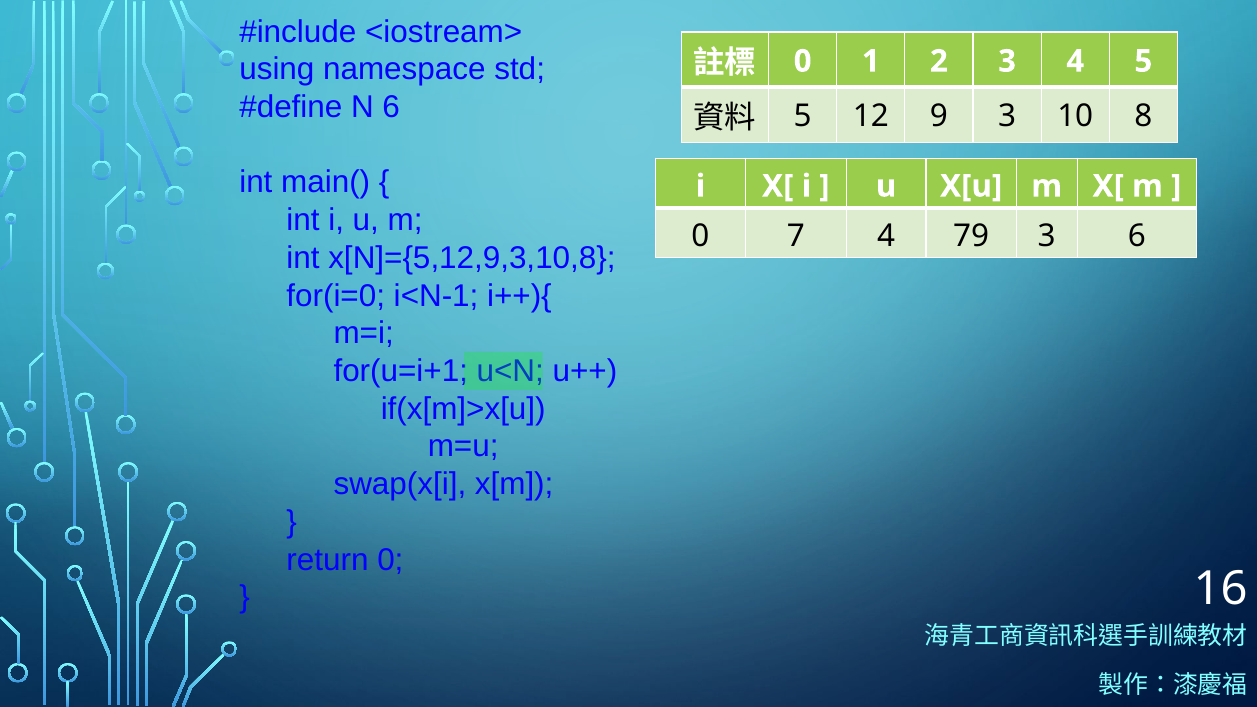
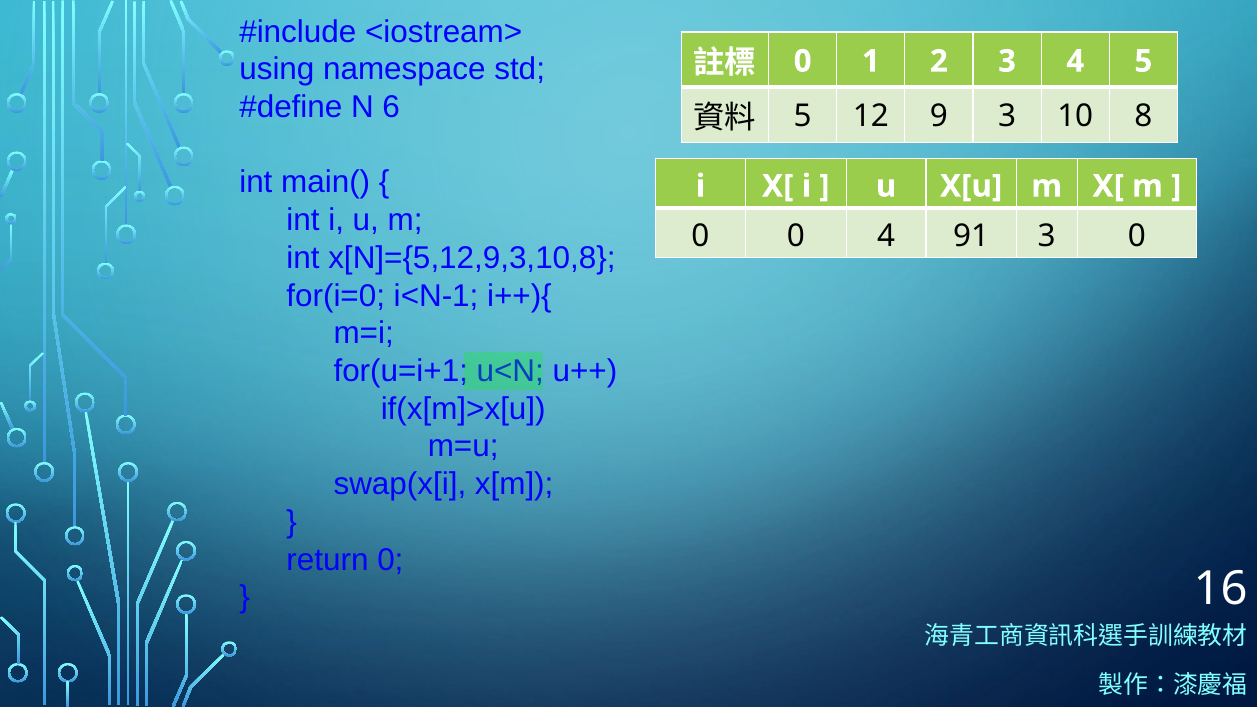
0 7: 7 -> 0
79: 79 -> 91
3 6: 6 -> 0
